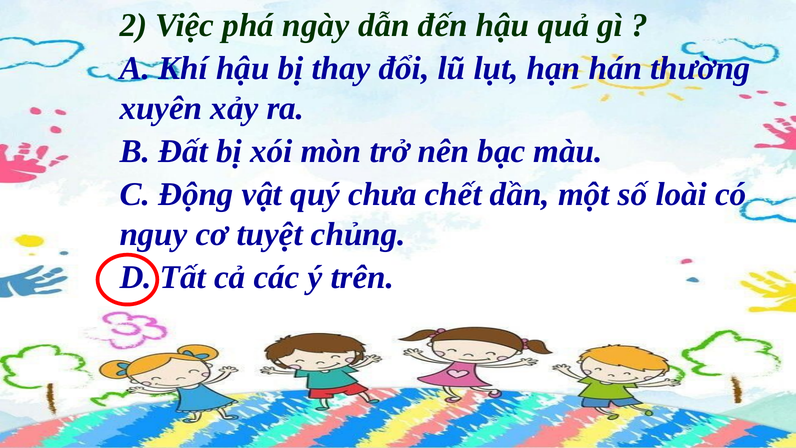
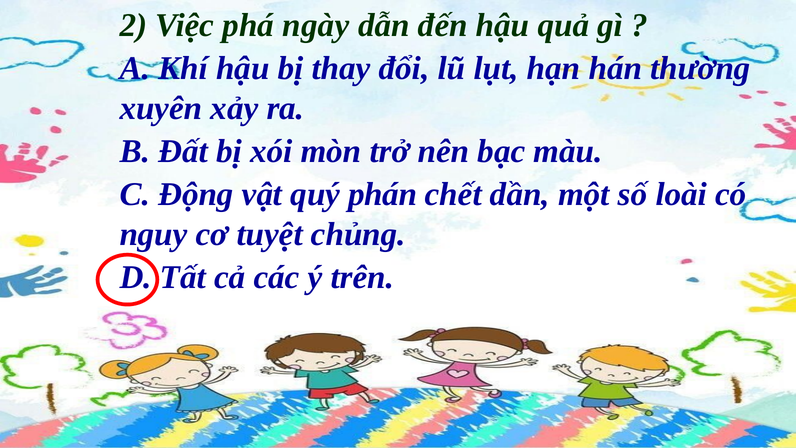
chưa: chưa -> phán
